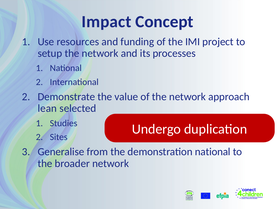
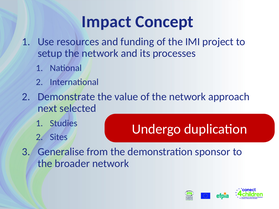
lean: lean -> next
demonstration national: national -> sponsor
